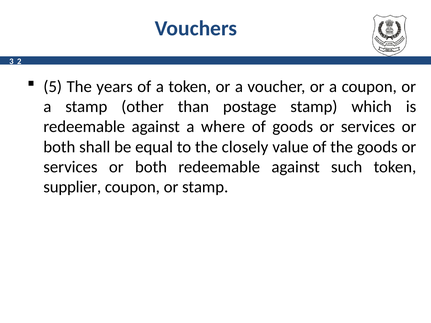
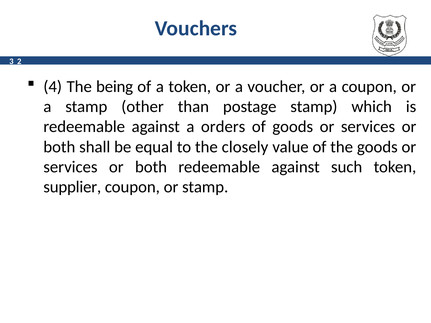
5: 5 -> 4
years: years -> being
where: where -> orders
